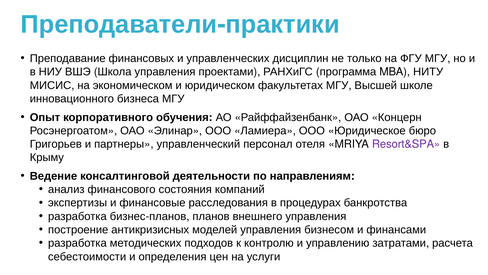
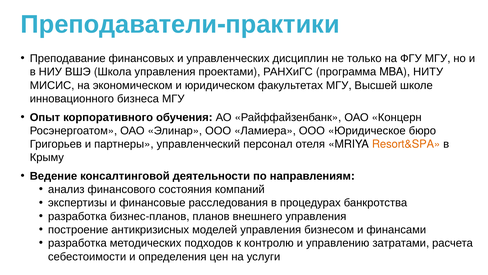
Resort&SPA colour: purple -> orange
